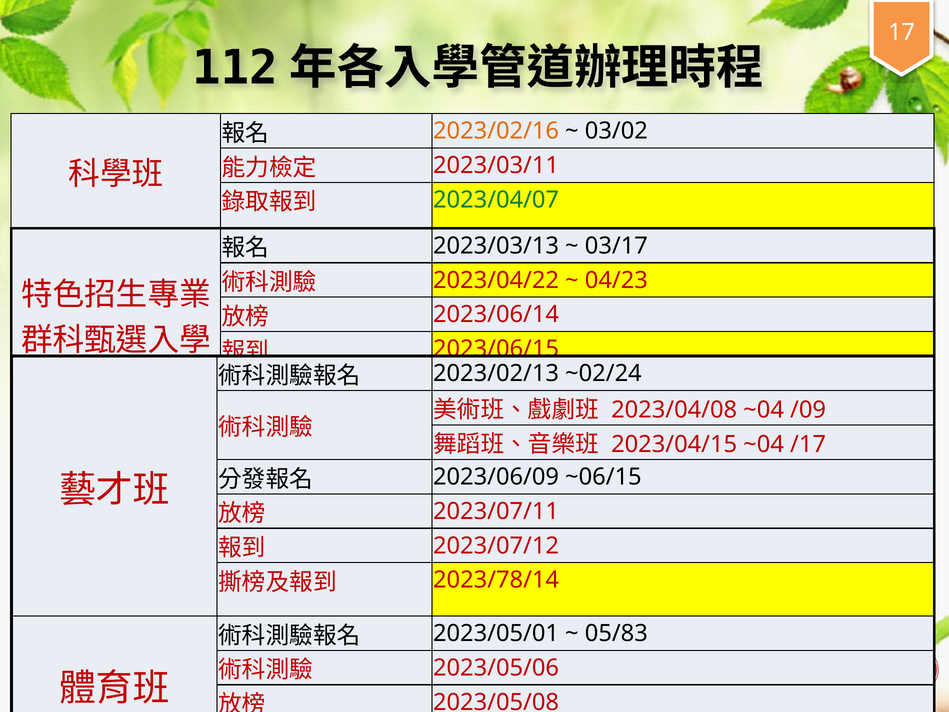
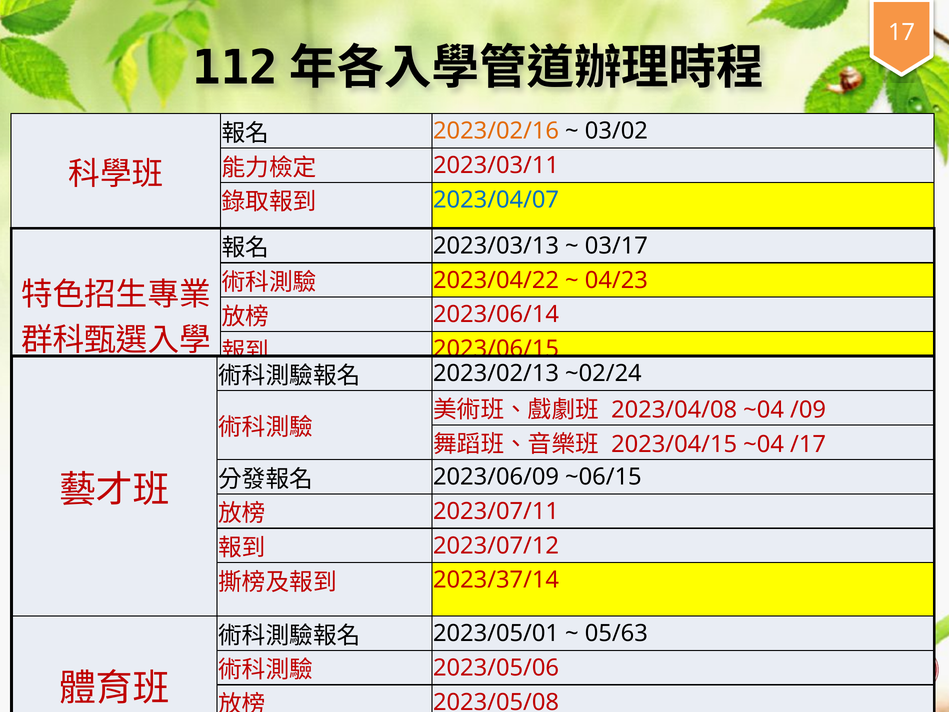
2023/04/07 colour: green -> blue
2023/78/14: 2023/78/14 -> 2023/37/14
05/83: 05/83 -> 05/63
